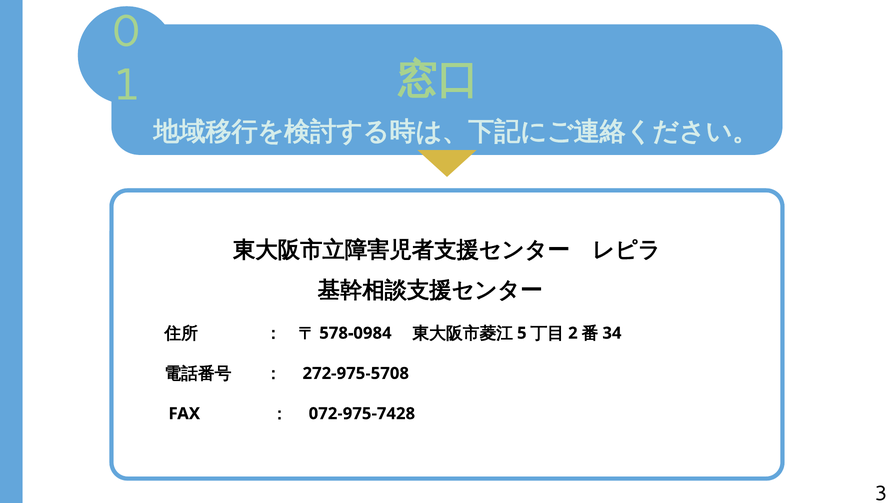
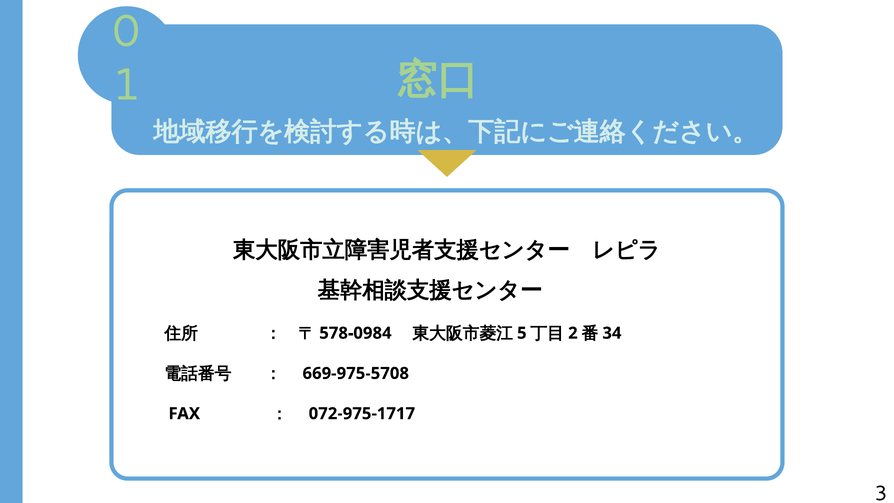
272-975-5708: 272-975-5708 -> 669-975-5708
072-975-7428: 072-975-7428 -> 072-975-1717
